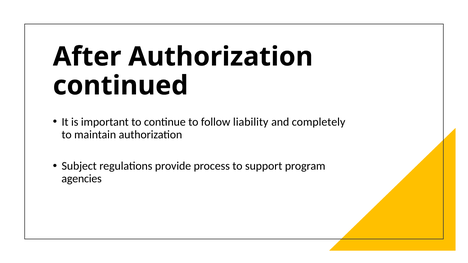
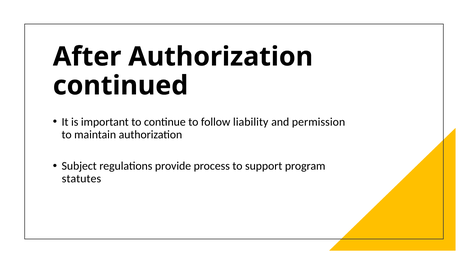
completely: completely -> permission
agencies: agencies -> statutes
